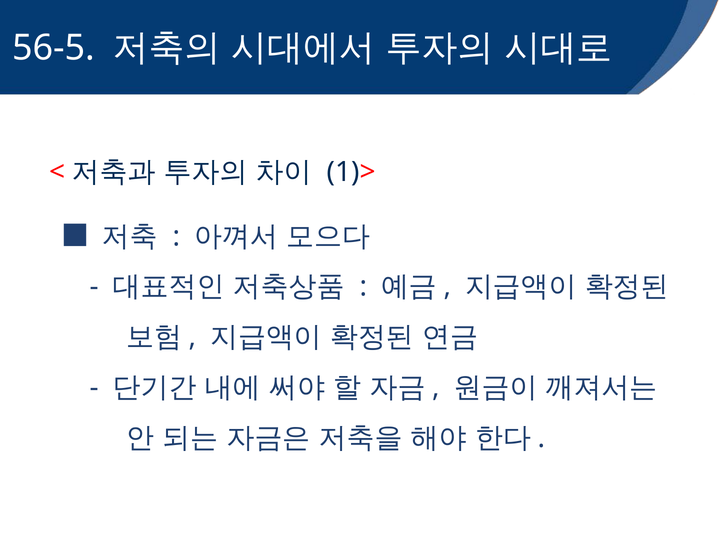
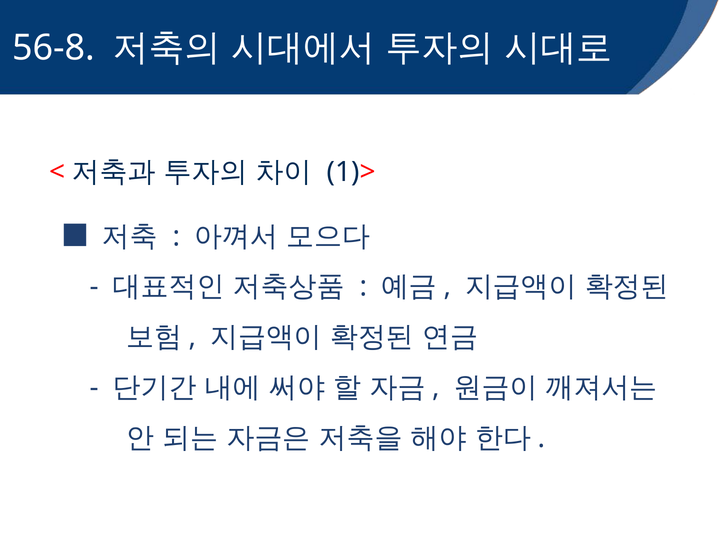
56-5: 56-5 -> 56-8
